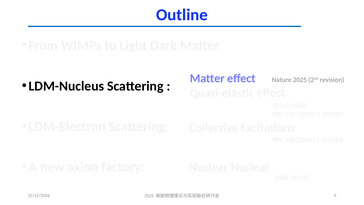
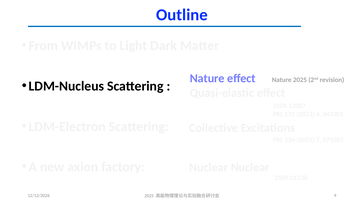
Matter at (207, 78): Matter -> Nature
